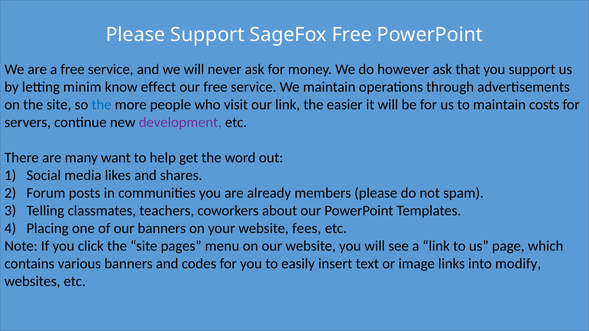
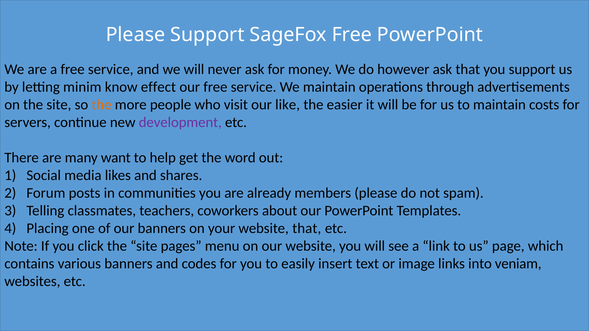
the at (102, 105) colour: blue -> orange
our link: link -> like
website fees: fees -> that
modify: modify -> veniam
